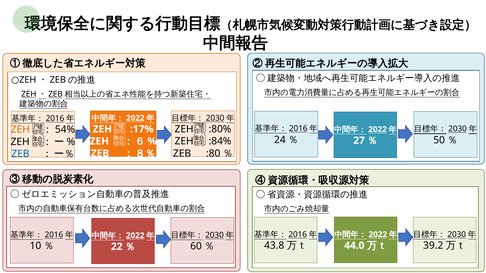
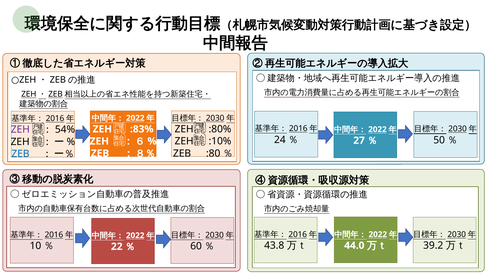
ZEH at (20, 130) colour: orange -> purple
:17%: :17% -> :83%
:84%: :84% -> :10%
